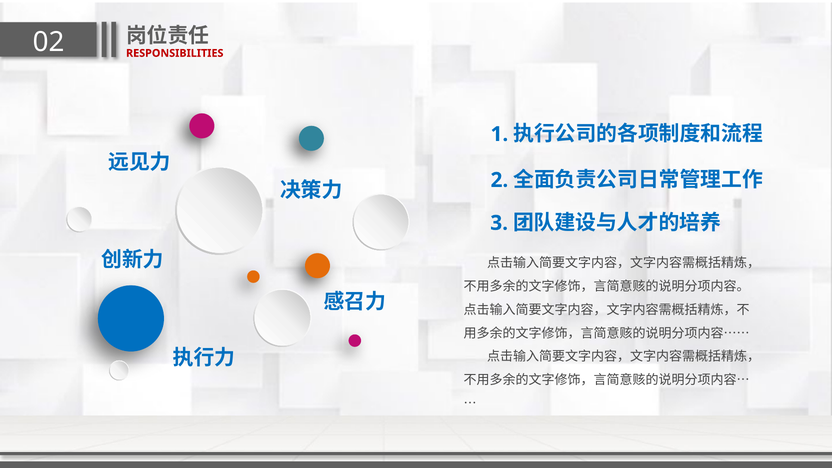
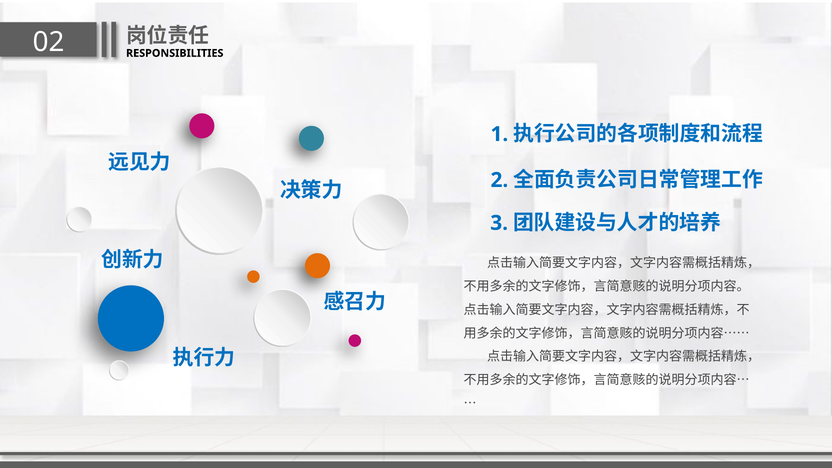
RESPONSIBILITIES colour: red -> black
